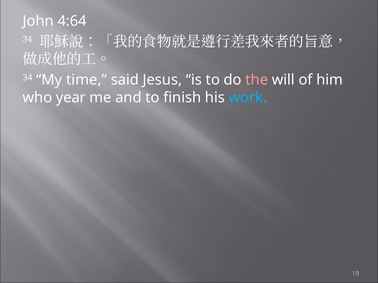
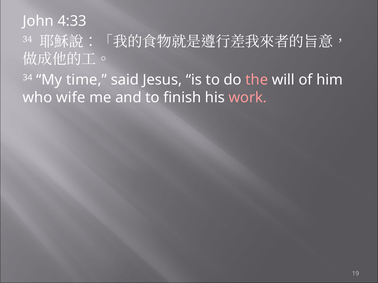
4:64: 4:64 -> 4:33
year: year -> wife
work colour: light blue -> pink
